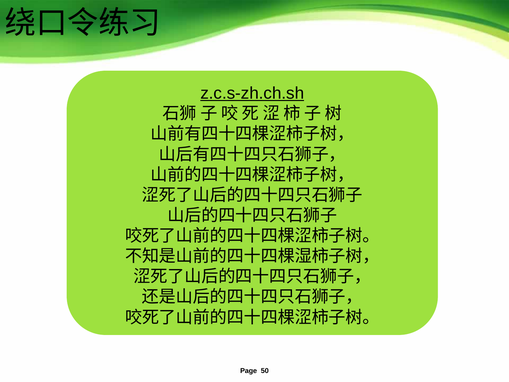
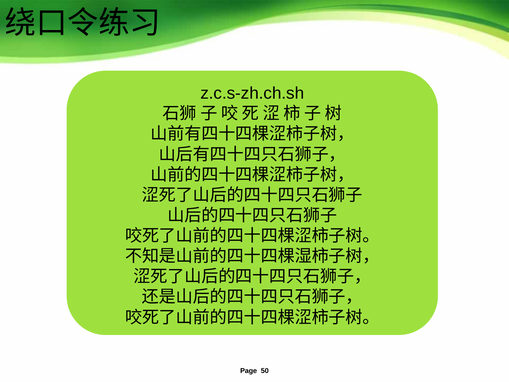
z.c.s-zh.ch.sh underline: present -> none
